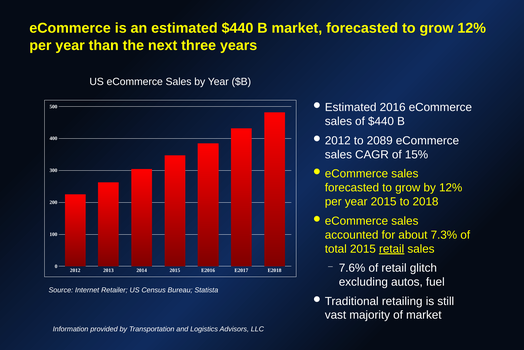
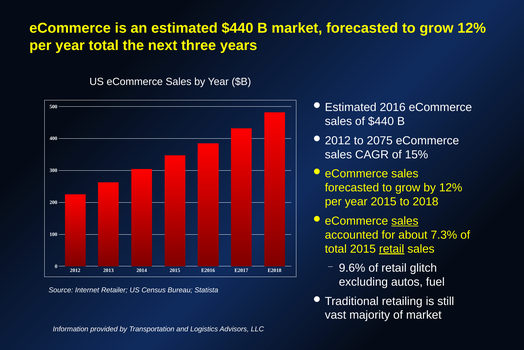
year than: than -> total
2089: 2089 -> 2075
sales at (405, 220) underline: none -> present
7.6%: 7.6% -> 9.6%
